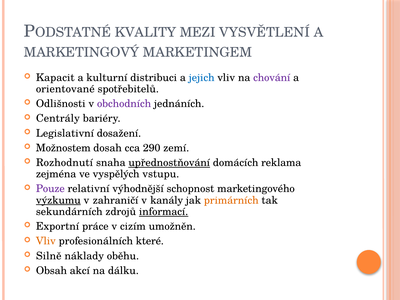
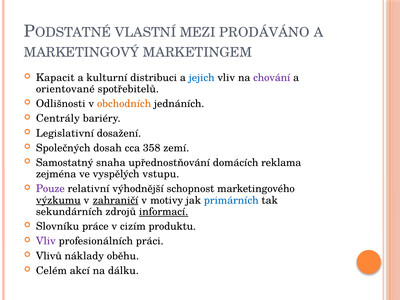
KVALITY: KVALITY -> VLASTNÍ
VYSVĚTLENÍ: VYSVĚTLENÍ -> PRODÁVÁNO
obchodních colour: purple -> orange
Možnostem: Možnostem -> Společných
290: 290 -> 358
Rozhodnutí: Rozhodnutí -> Samostatný
upřednostňování underline: present -> none
zahraničí underline: none -> present
kanály: kanály -> motivy
primárních colour: orange -> blue
Exportní: Exportní -> Slovníku
umožněn: umožněn -> produktu
Vliv at (46, 241) colour: orange -> purple
které: které -> práci
Silně: Silně -> Vlivů
Obsah: Obsah -> Celém
